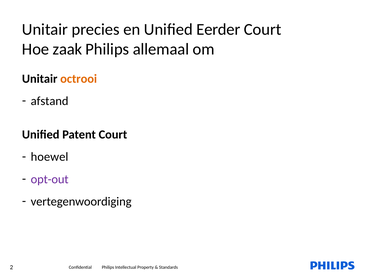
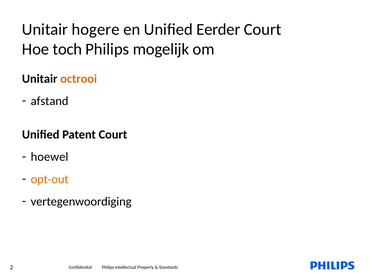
precies: precies -> hogere
zaak: zaak -> toch
allemaal: allemaal -> mogelijk
opt-out colour: purple -> orange
